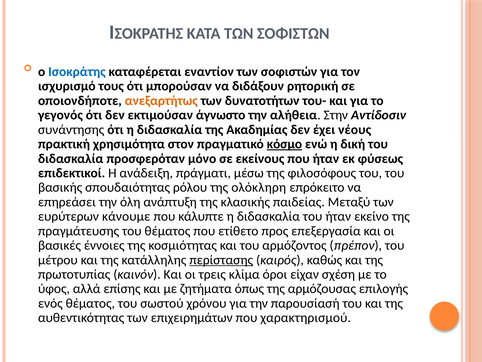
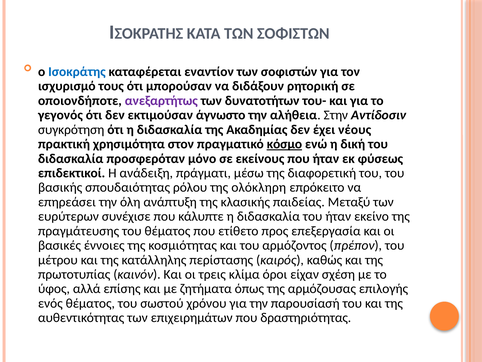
ανεξαρτήτως colour: orange -> purple
συνάντησης: συνάντησης -> συγκρότηση
φιλοσόφους: φιλοσόφους -> διαφορετική
κάνουμε: κάνουμε -> συνέχισε
περίστασης underline: present -> none
χαρακτηρισμού: χαρακτηρισμού -> δραστηριότητας
